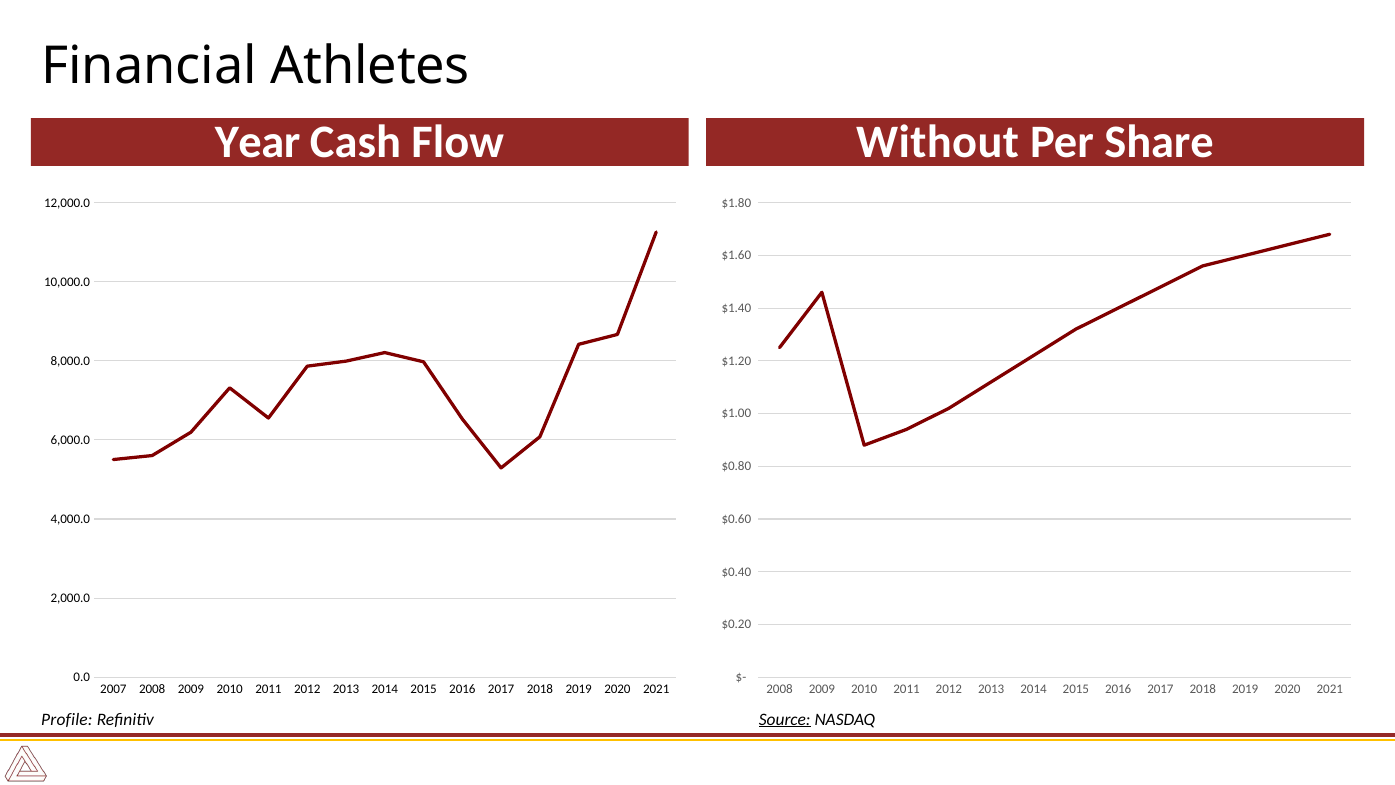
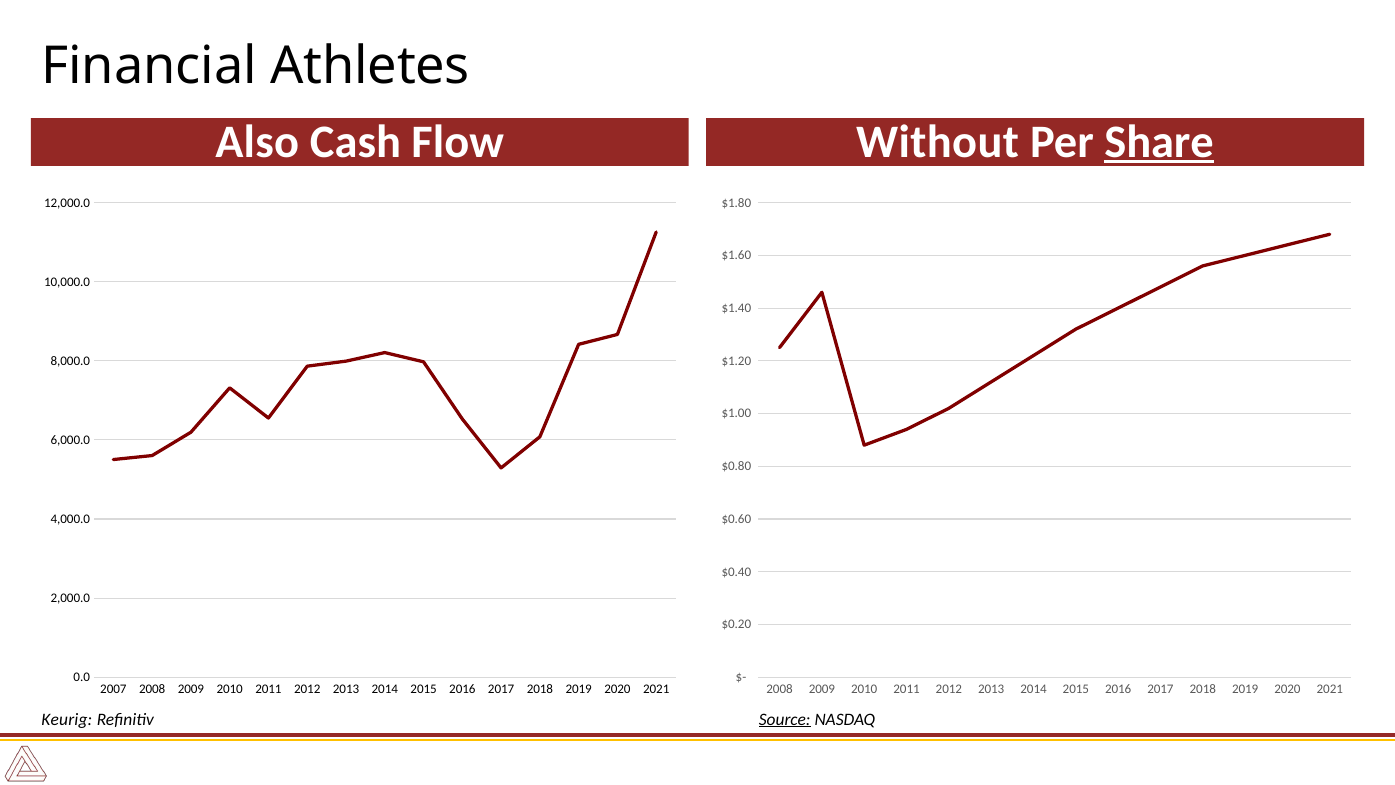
Year: Year -> Also
Share underline: none -> present
Profile: Profile -> Keurig
